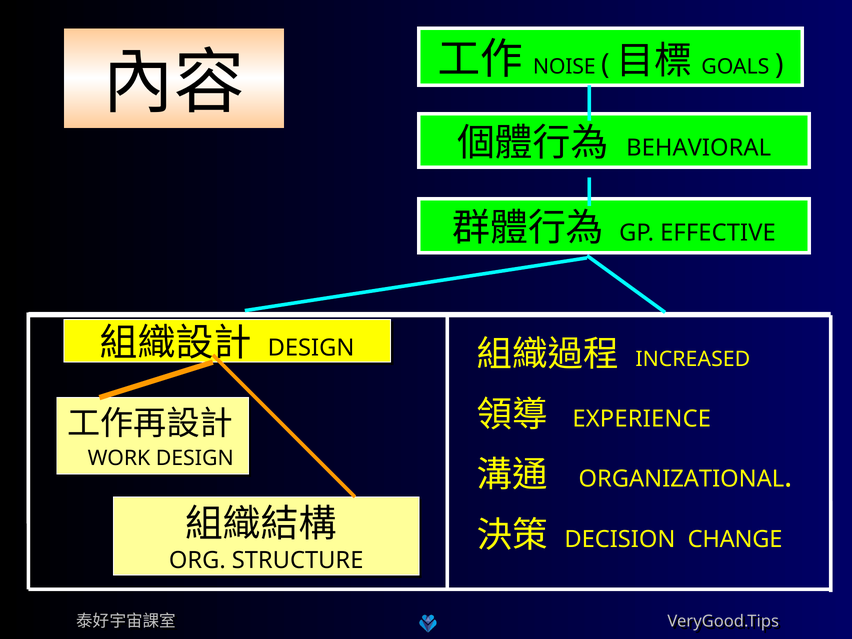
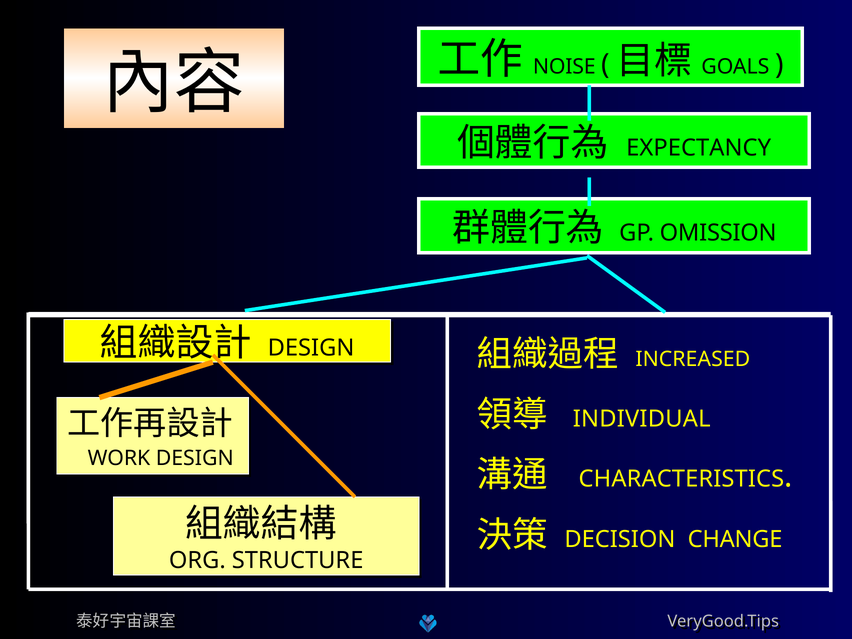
BEHAVIORAL: BEHAVIORAL -> EXPECTANCY
EFFECTIVE: EFFECTIVE -> OMISSION
EXPERIENCE: EXPERIENCE -> INDIVIDUAL
ORGANIZATIONAL: ORGANIZATIONAL -> CHARACTERISTICS
